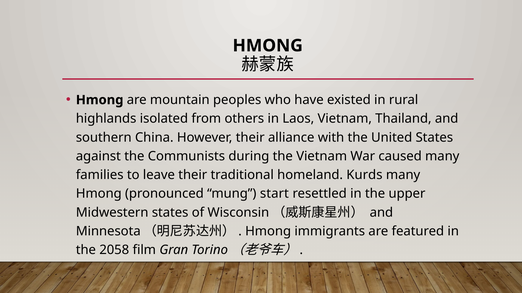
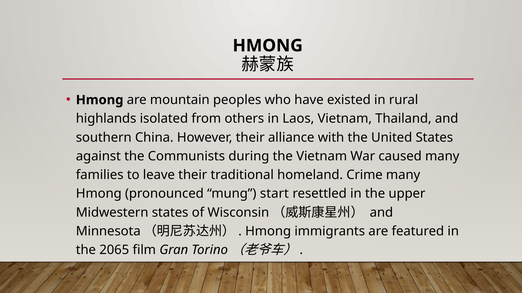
Kurds: Kurds -> Crime
2058: 2058 -> 2065
